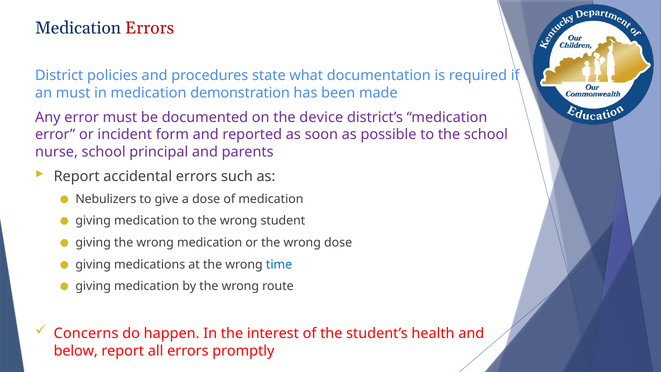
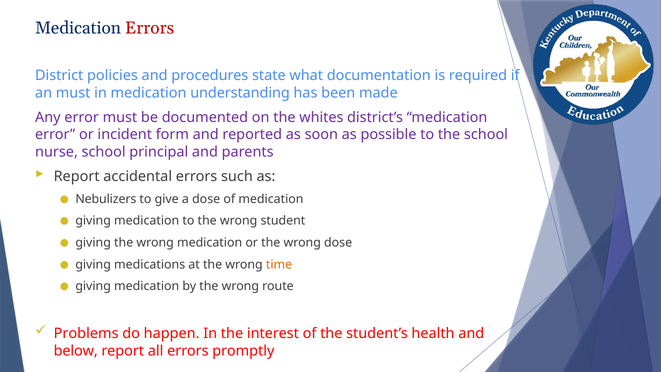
demonstration: demonstration -> understanding
device: device -> whites
time colour: blue -> orange
Concerns: Concerns -> Problems
